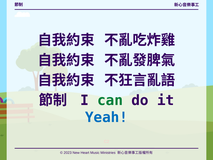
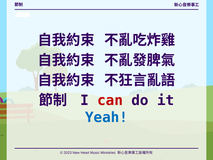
can colour: green -> red
